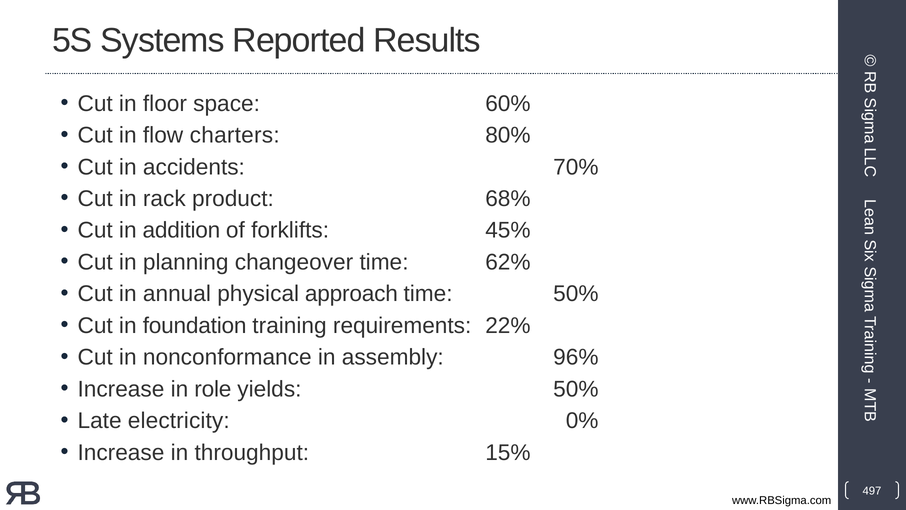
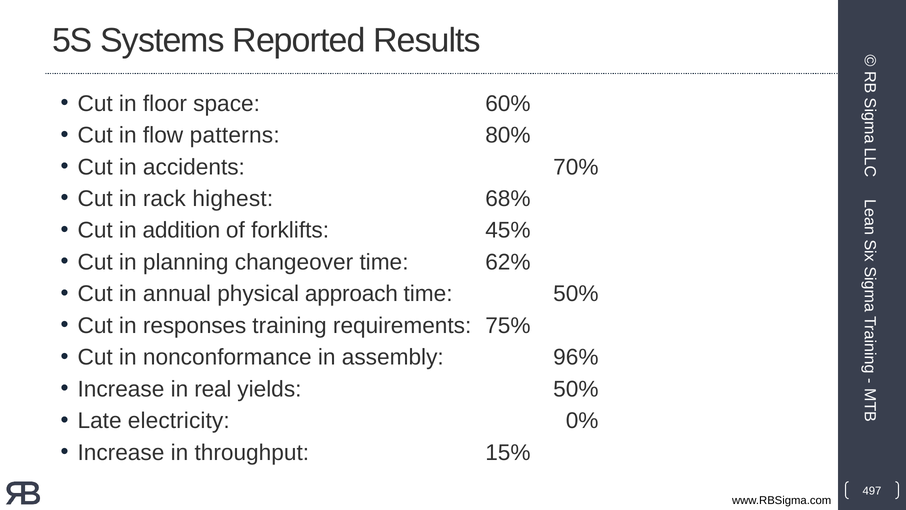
charters: charters -> patterns
product: product -> highest
foundation: foundation -> responses
22%: 22% -> 75%
role: role -> real
